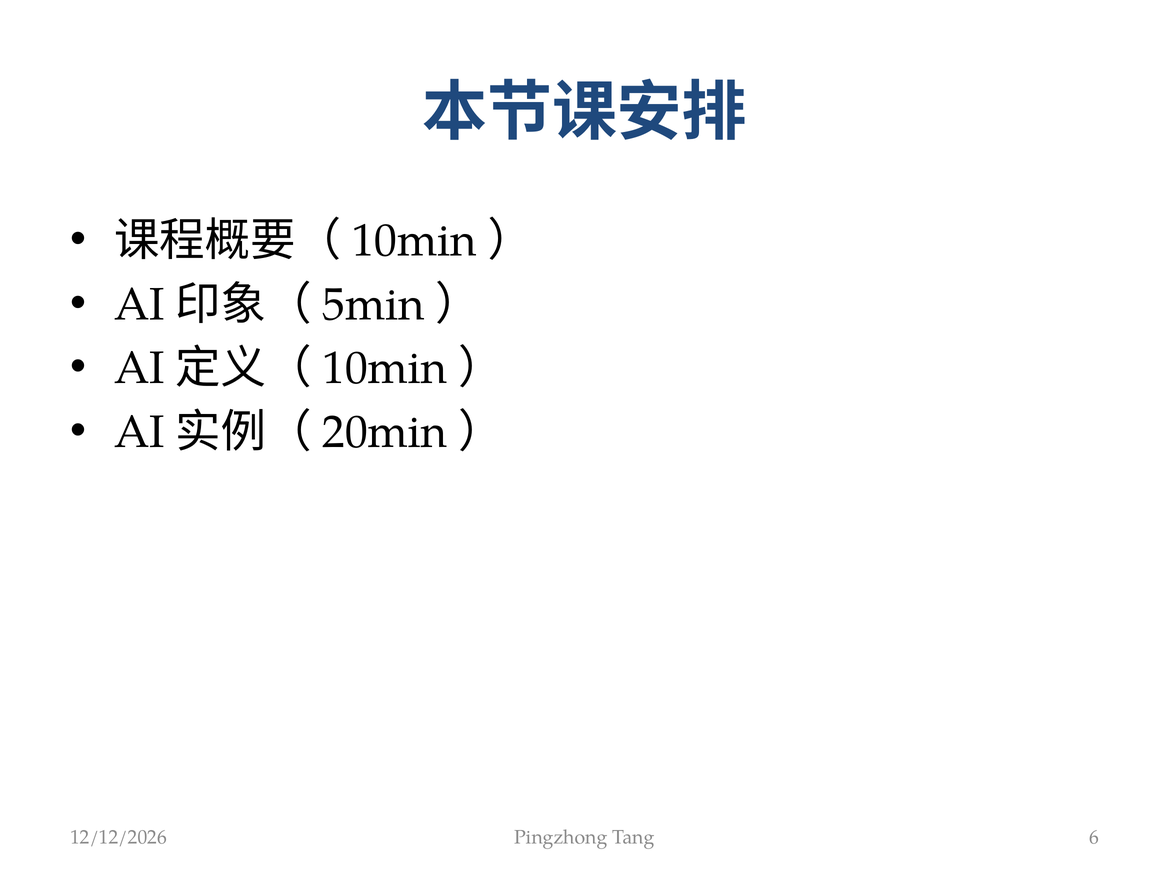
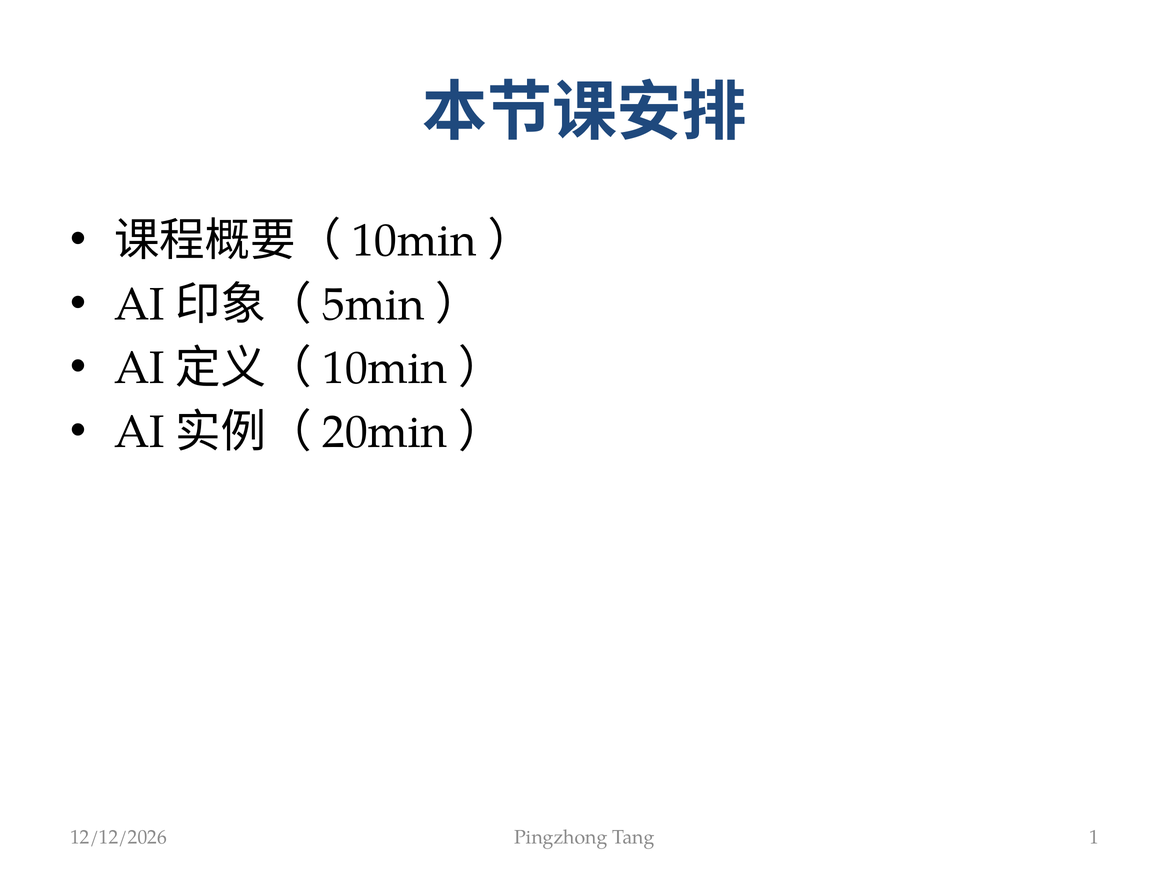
6: 6 -> 1
